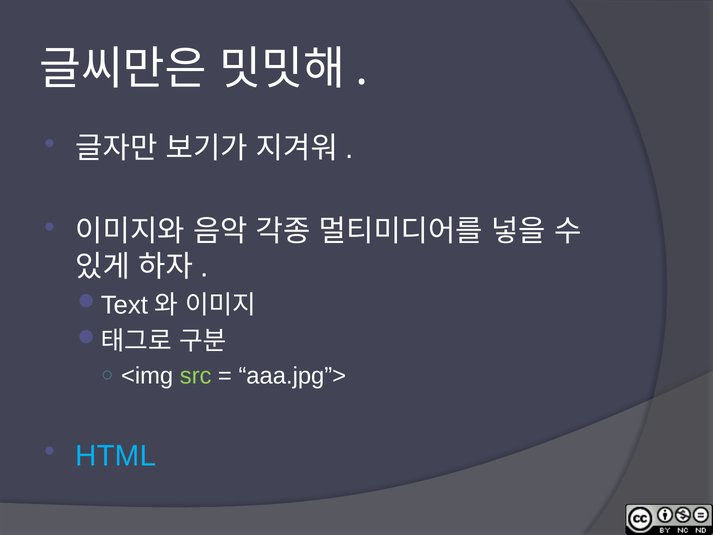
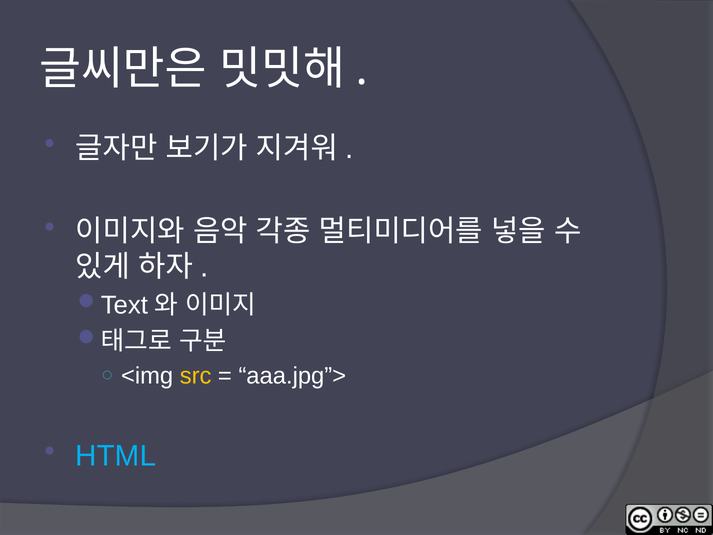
src colour: light green -> yellow
